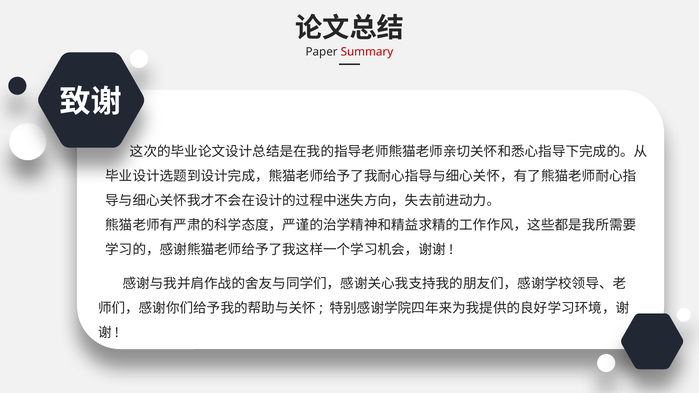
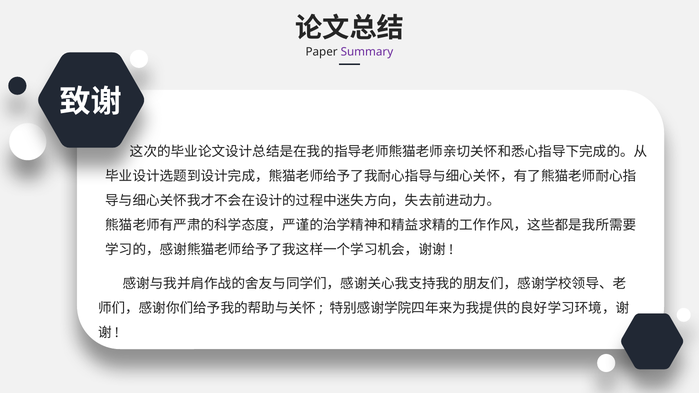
Summary colour: red -> purple
